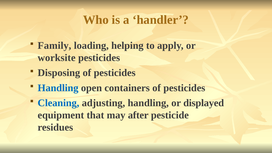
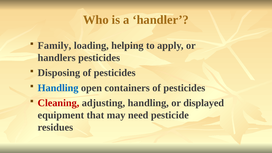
worksite: worksite -> handlers
Cleaning colour: blue -> red
after: after -> need
